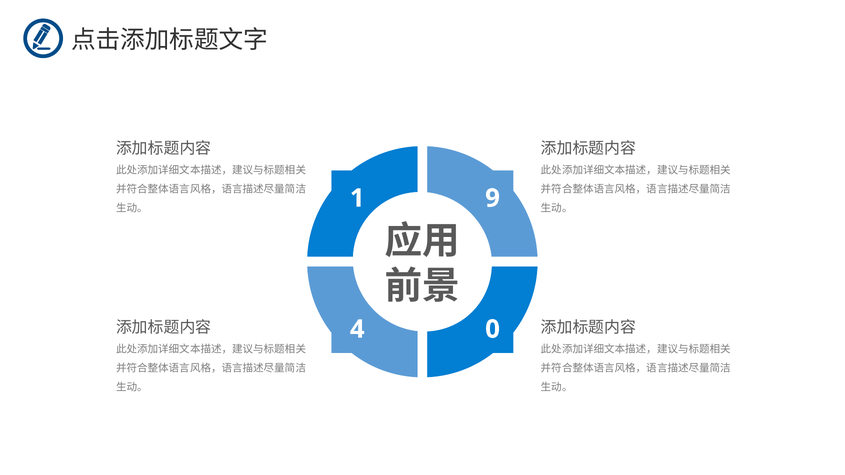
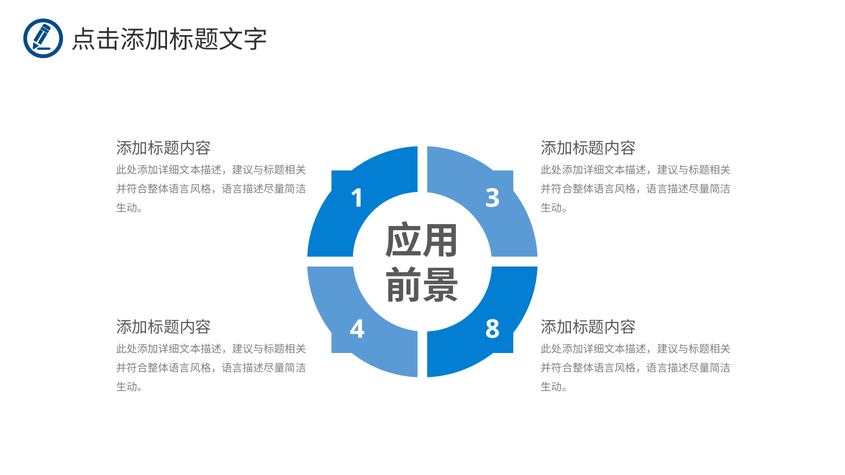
9: 9 -> 3
0: 0 -> 8
